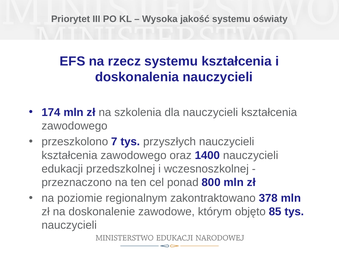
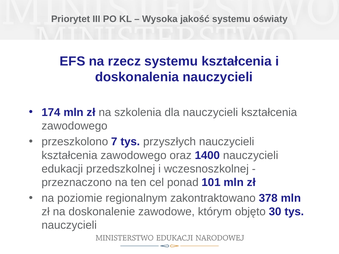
800: 800 -> 101
85: 85 -> 30
